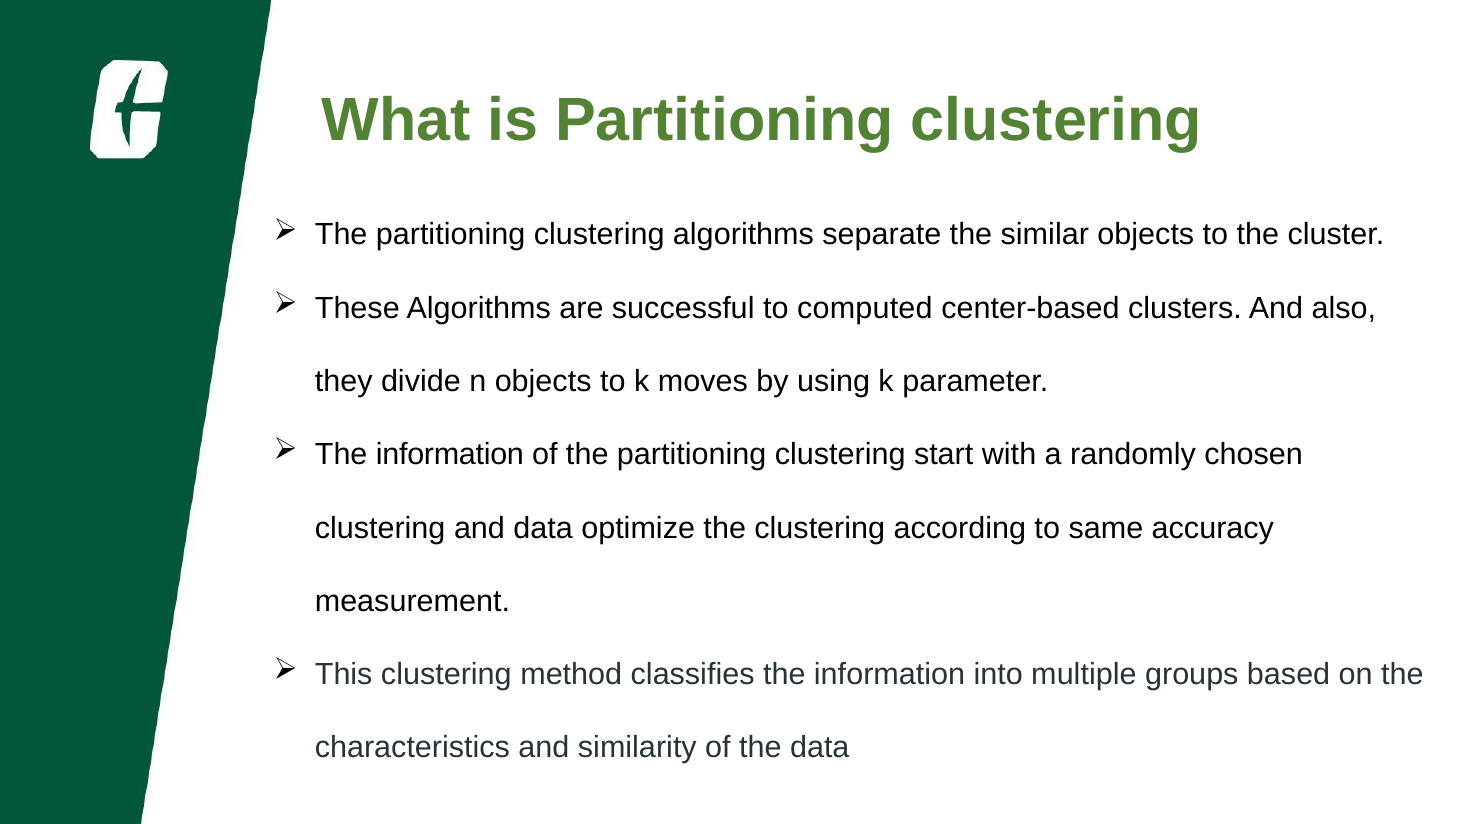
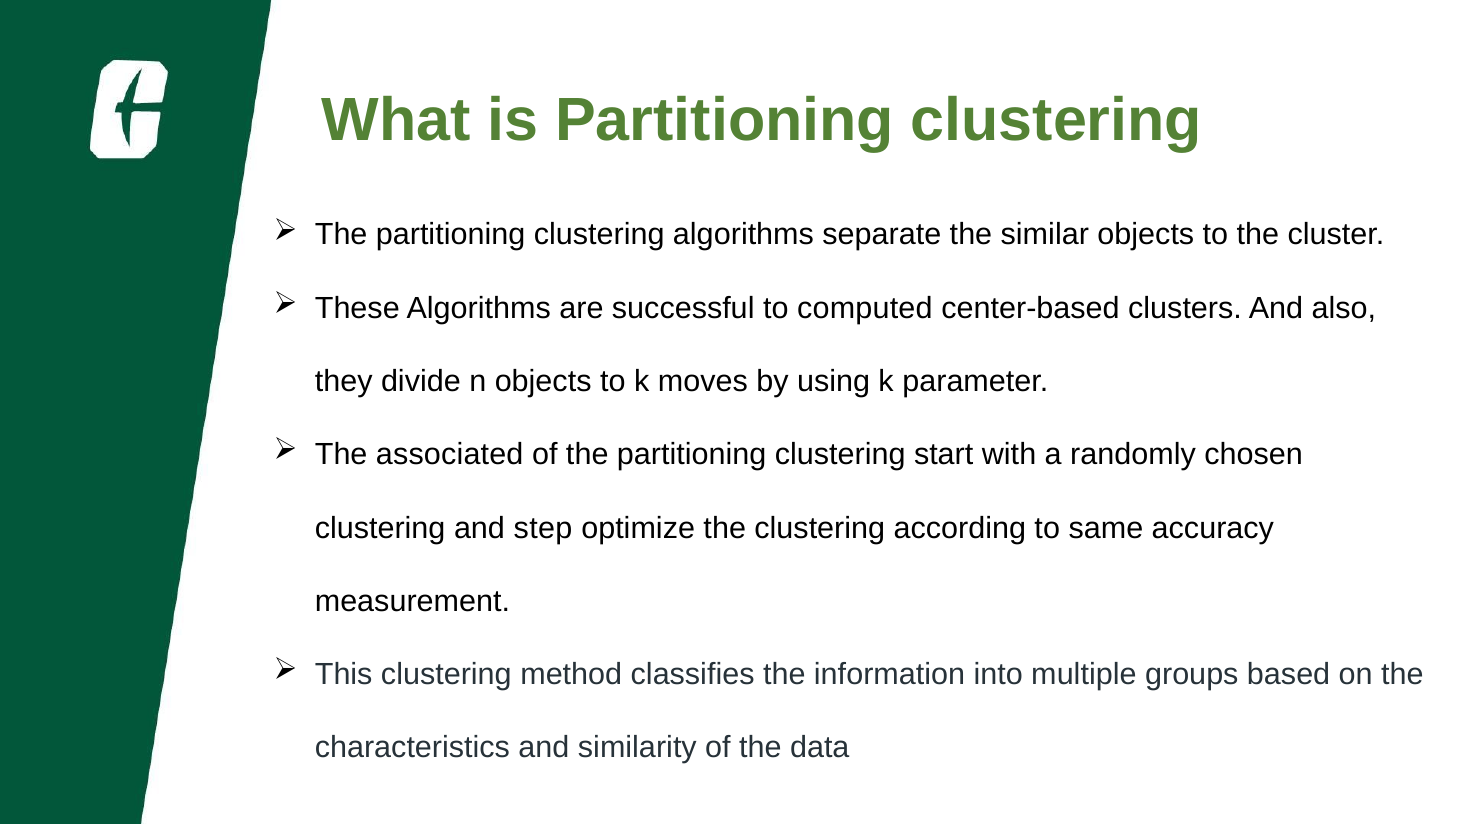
information at (450, 455): information -> associated
and data: data -> step
